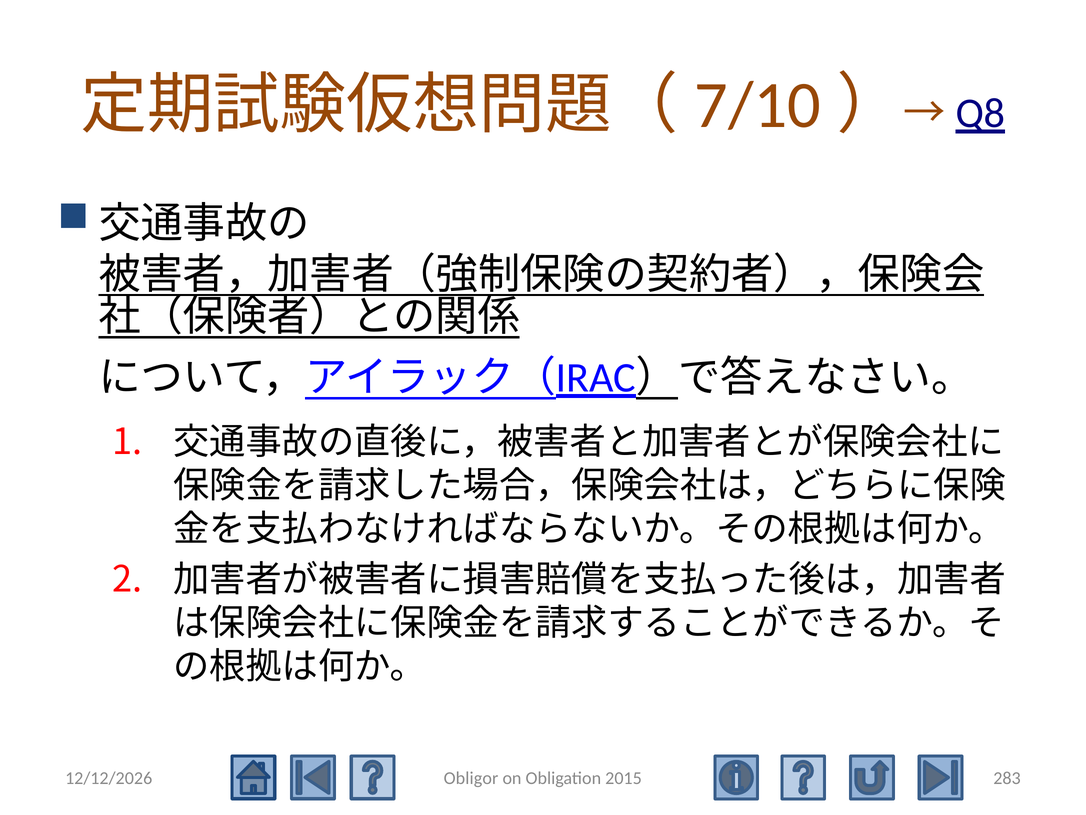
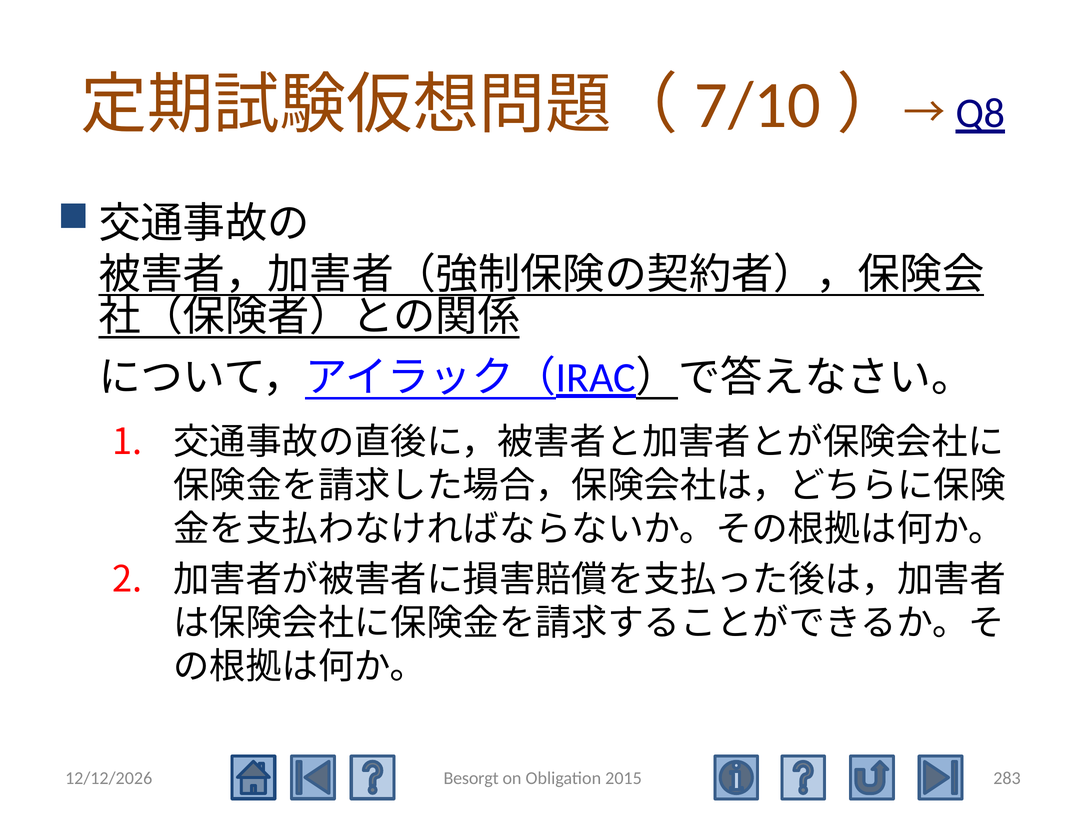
Obligor: Obligor -> Besorgt
